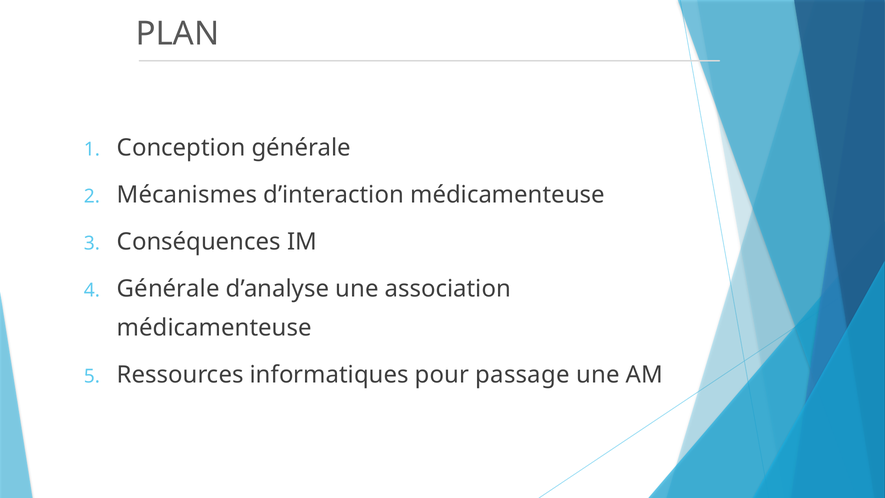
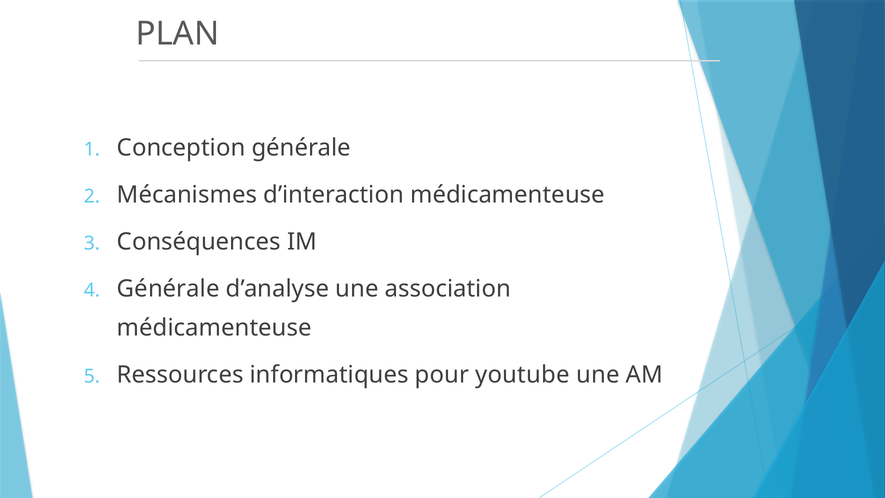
passage: passage -> youtube
